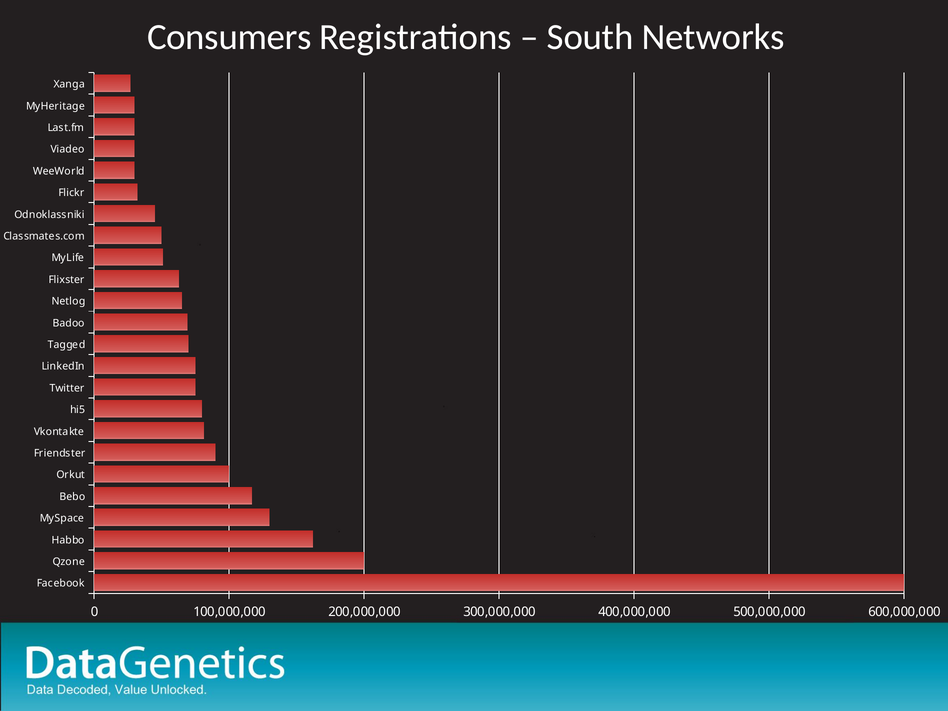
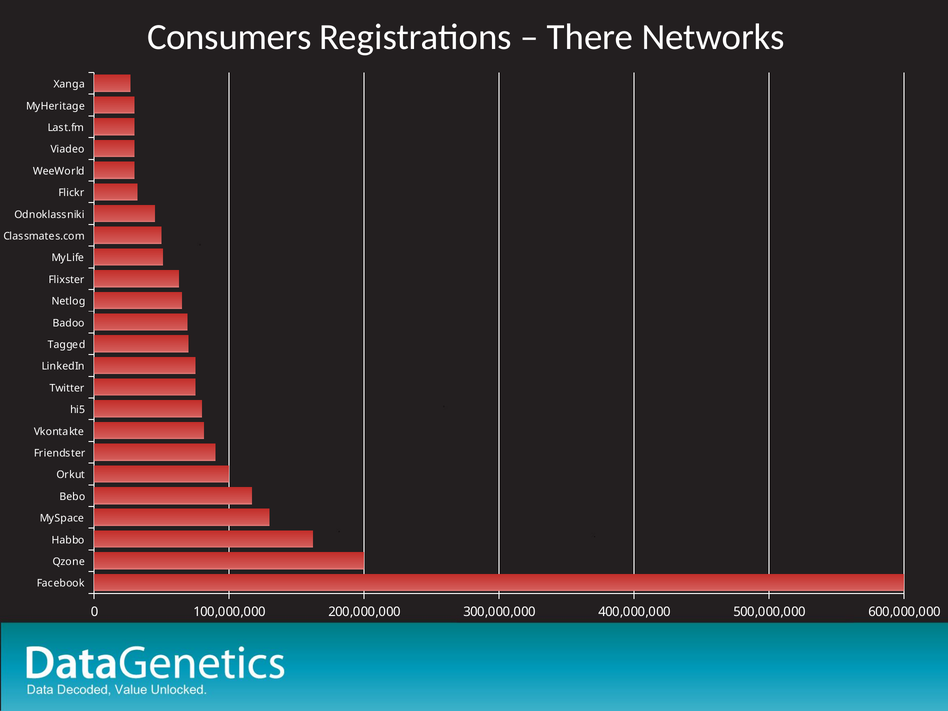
South: South -> There
